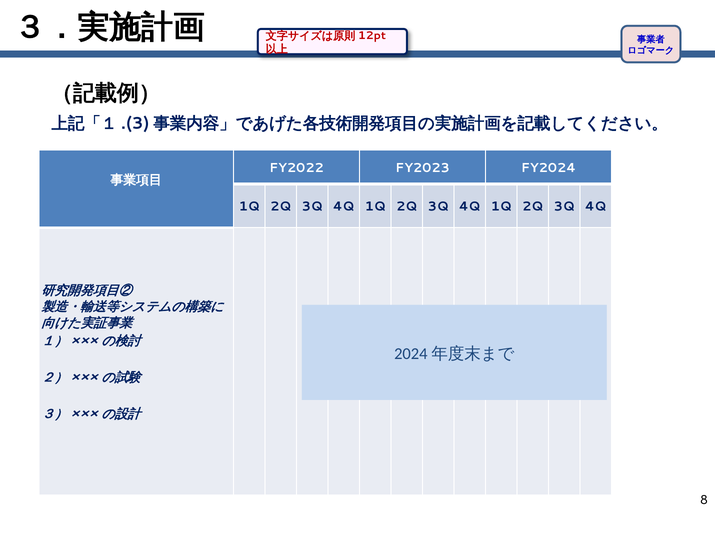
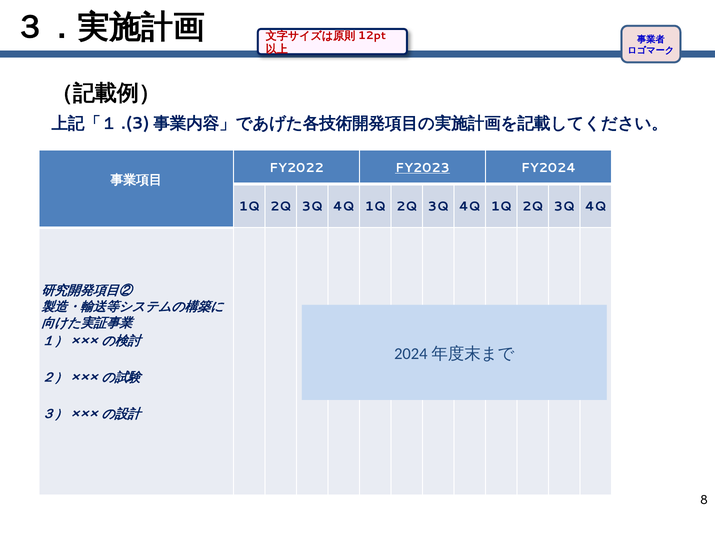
FY2023 underline: none -> present
